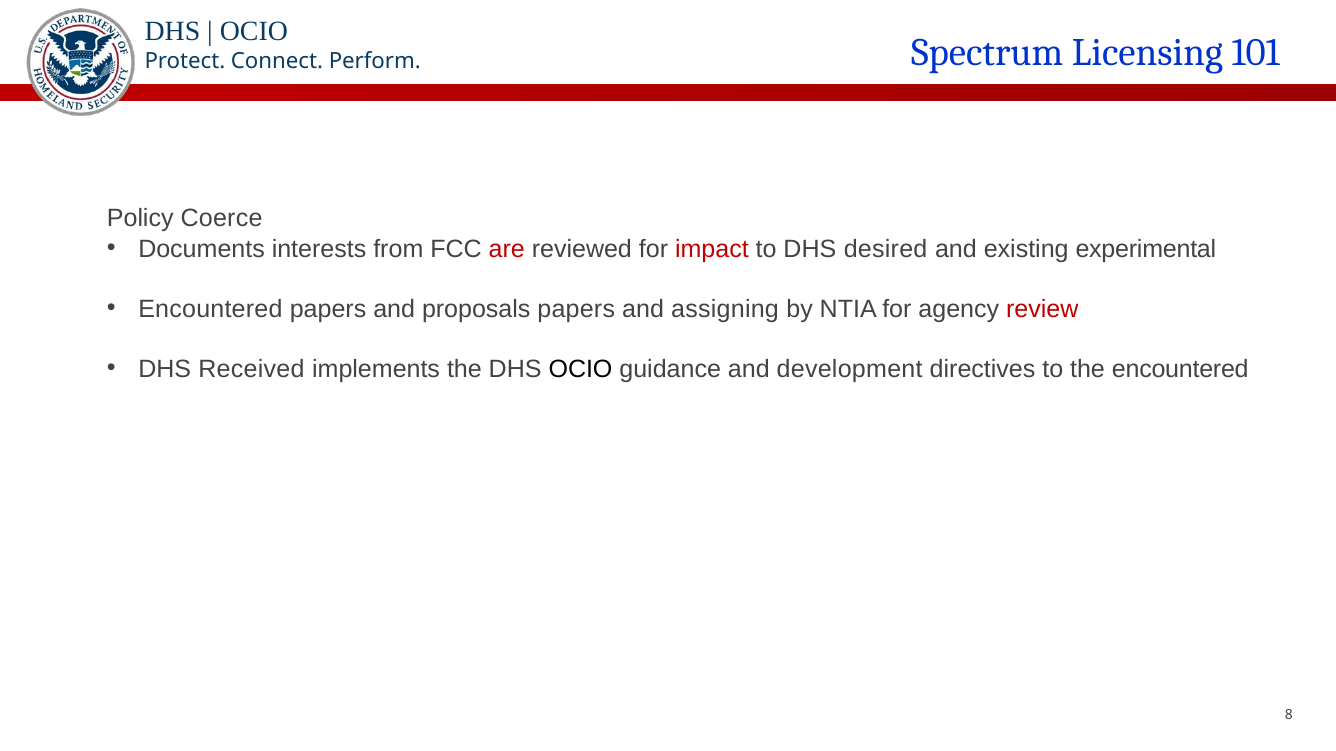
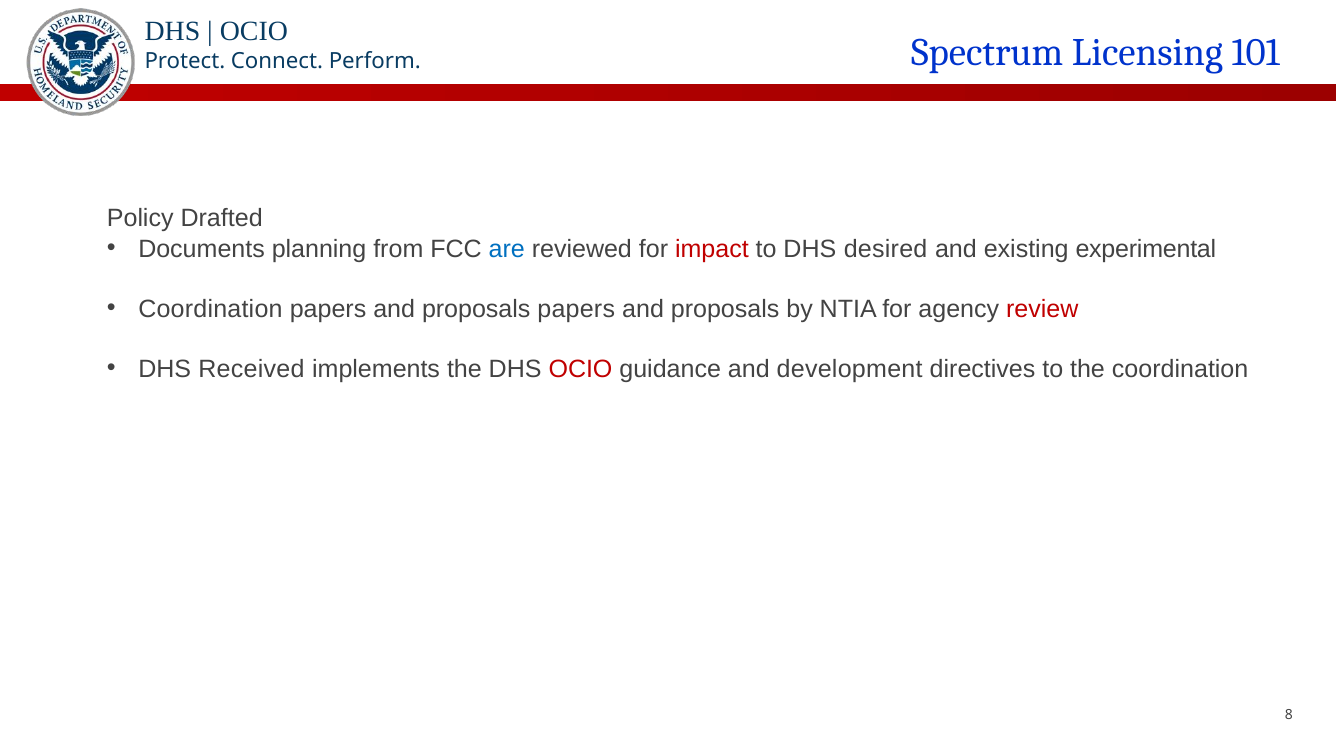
Coerce: Coerce -> Drafted
interests: interests -> planning
are colour: red -> blue
Encountered at (210, 309): Encountered -> Coordination
assigning at (725, 309): assigning -> proposals
OCIO at (581, 369) colour: black -> red
the encountered: encountered -> coordination
